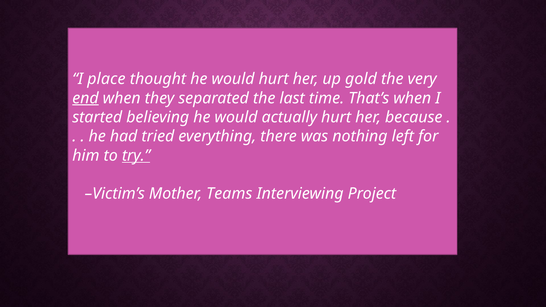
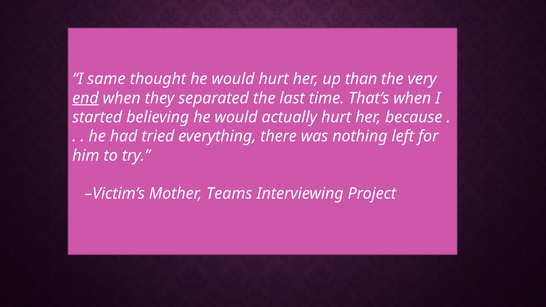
place: place -> same
gold: gold -> than
try underline: present -> none
